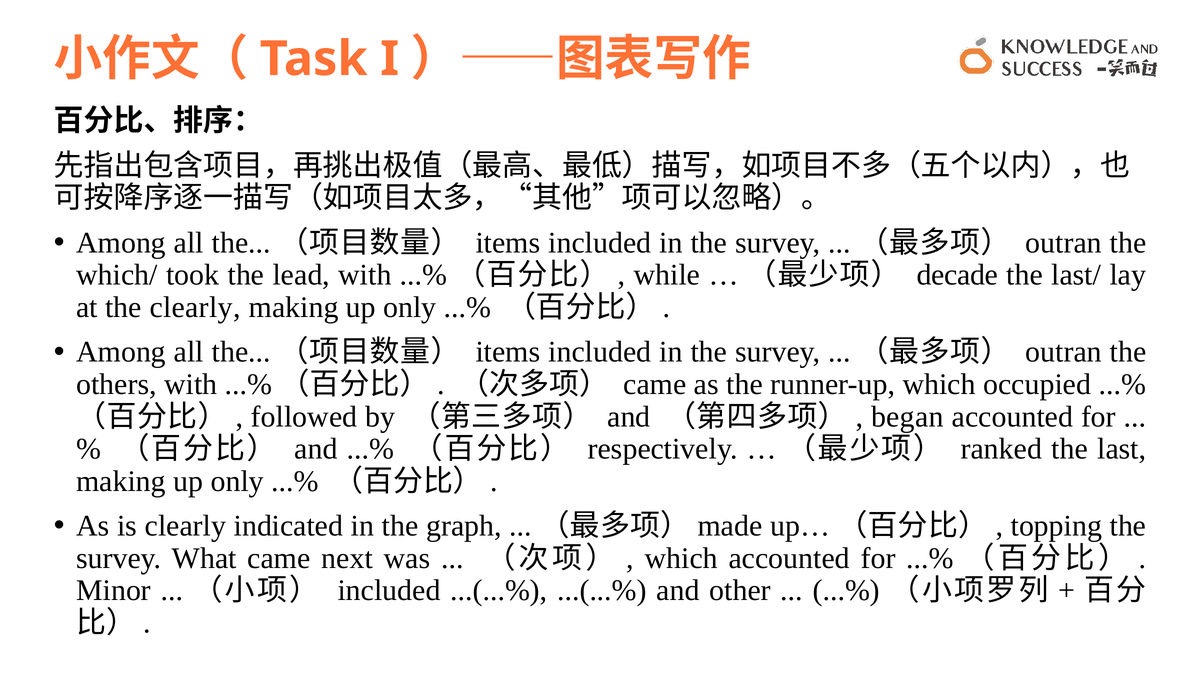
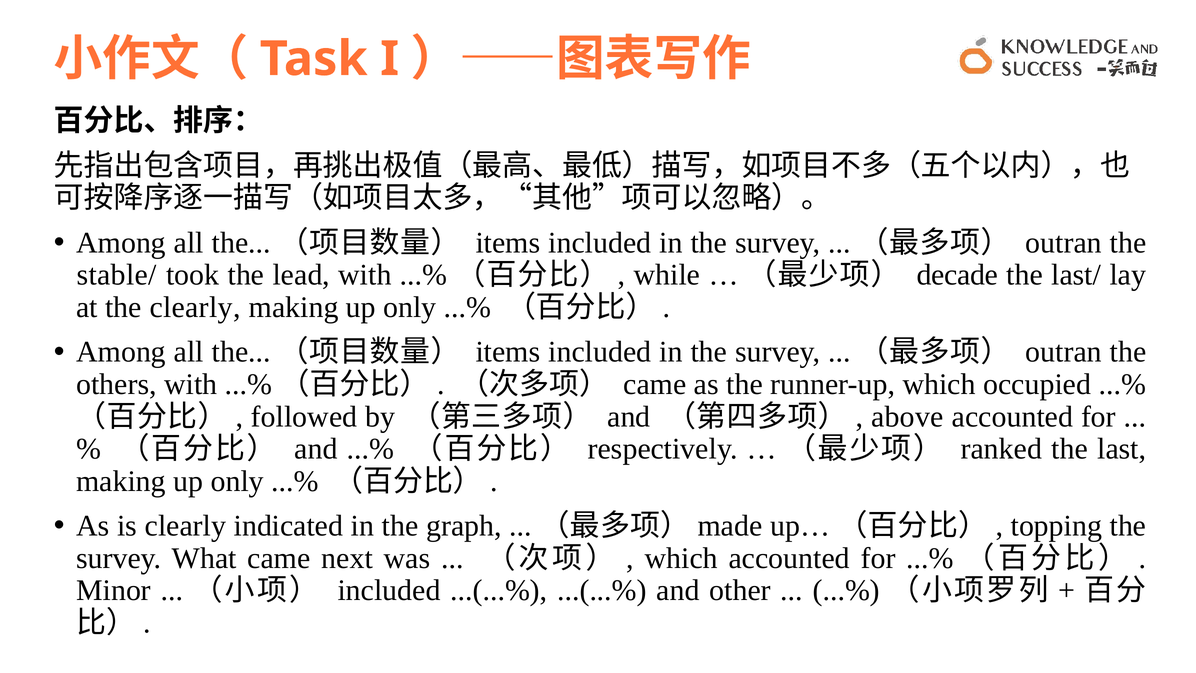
which/: which/ -> stable/
began: began -> above
